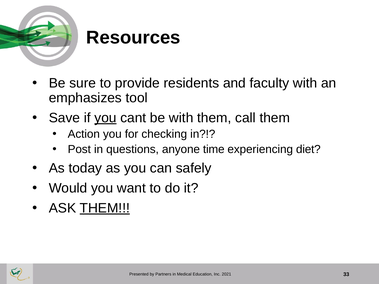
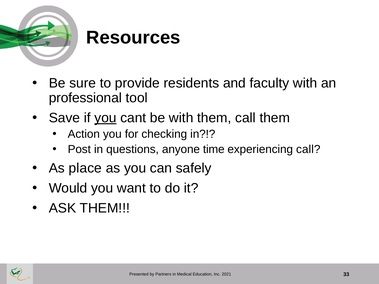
emphasizes: emphasizes -> professional
experiencing diet: diet -> call
today: today -> place
THEM at (105, 208) underline: present -> none
